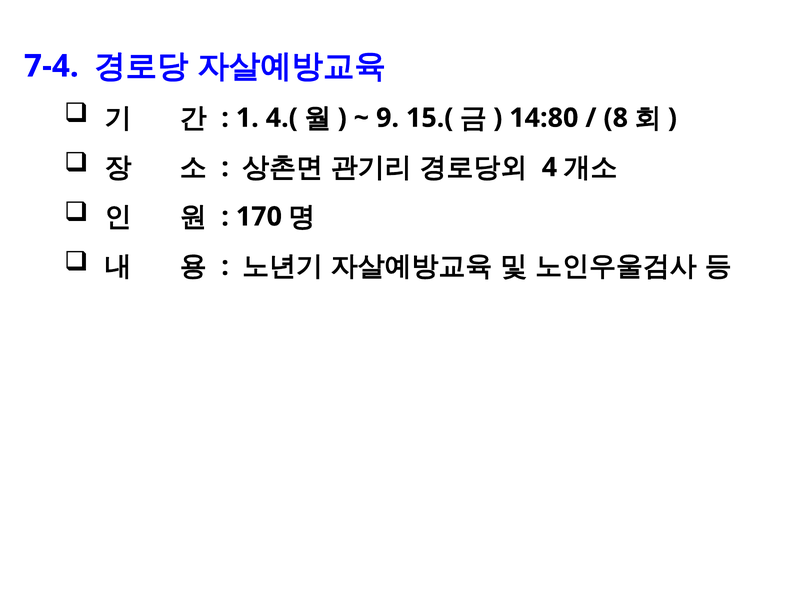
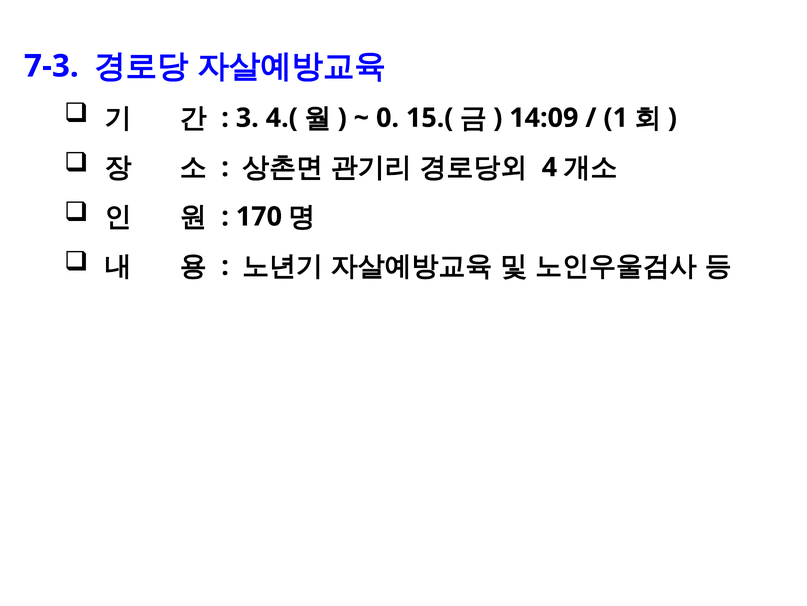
7-4: 7-4 -> 7-3
1: 1 -> 3
9: 9 -> 0
14:80: 14:80 -> 14:09
8: 8 -> 1
